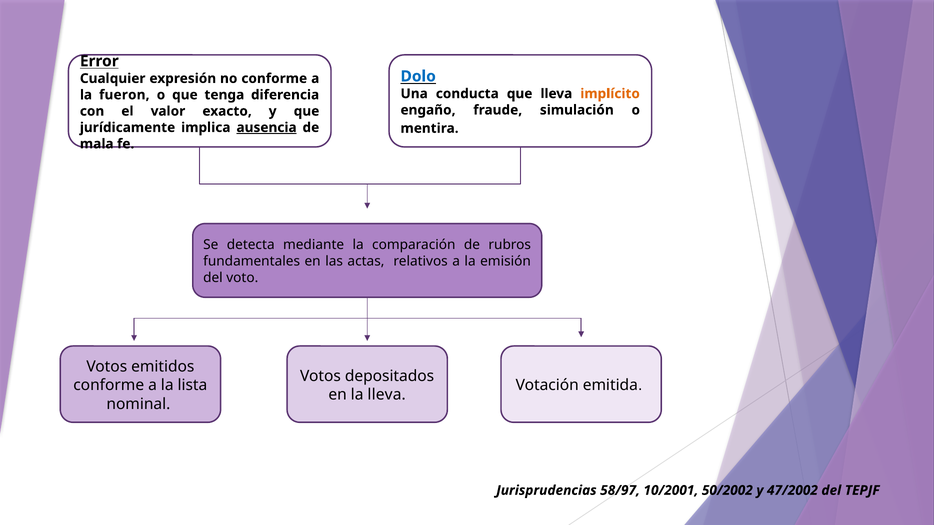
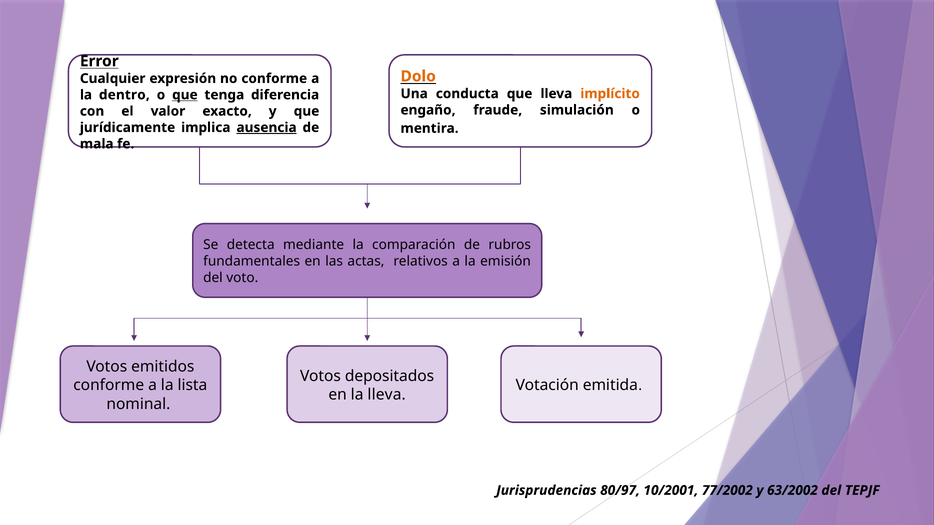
Dolo colour: blue -> orange
fueron: fueron -> dentro
que at (185, 95) underline: none -> present
58/97: 58/97 -> 80/97
50/2002: 50/2002 -> 77/2002
47/2002: 47/2002 -> 63/2002
